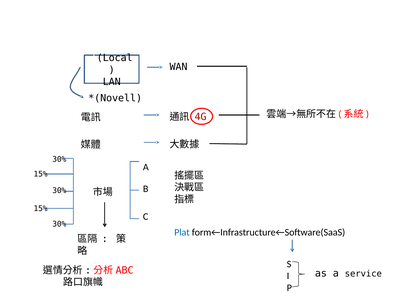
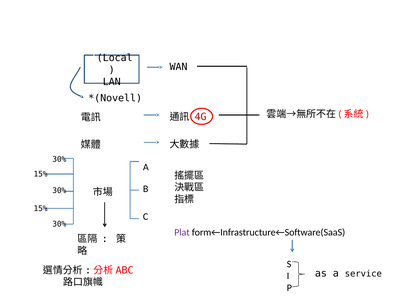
Plat colour: blue -> purple
